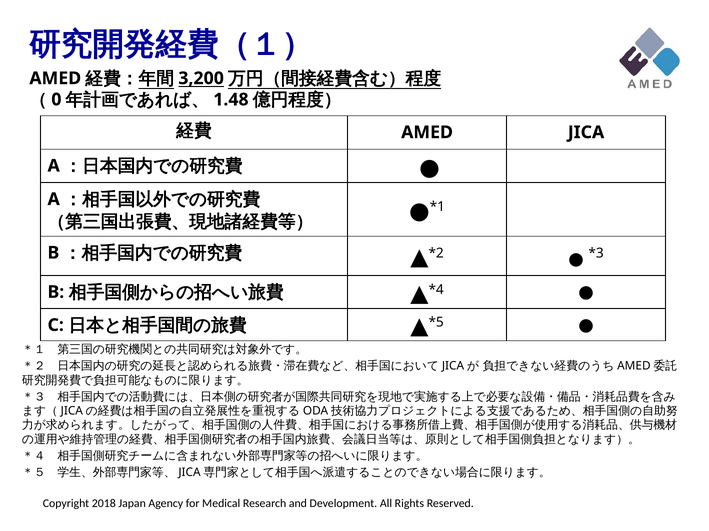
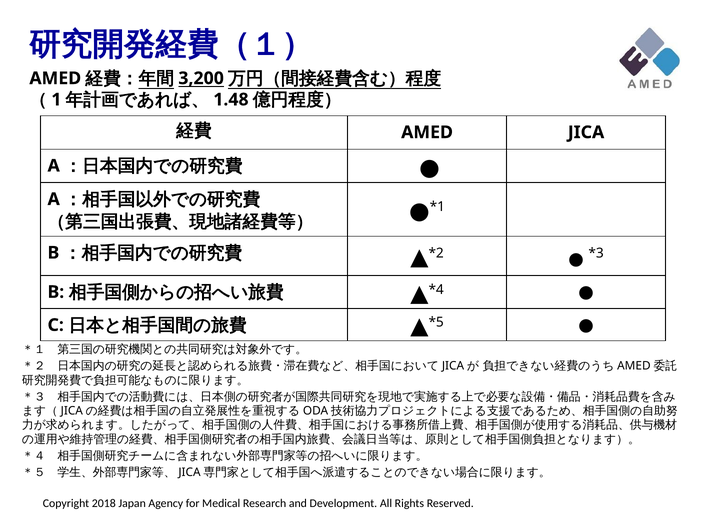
0: 0 -> 1
